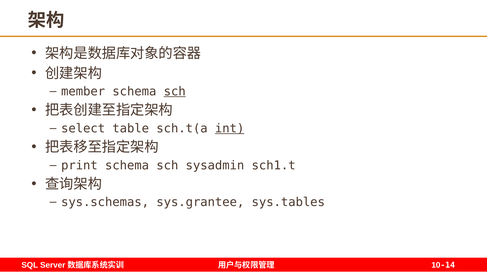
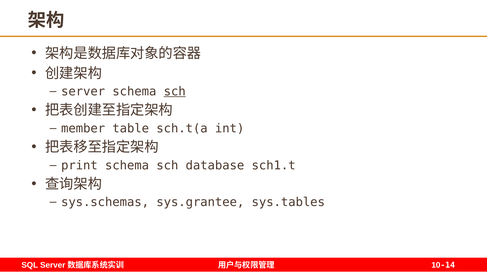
member: member -> server
select: select -> member
int underline: present -> none
sysadmin: sysadmin -> database
